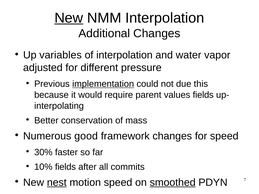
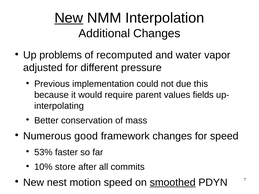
variables: variables -> problems
of interpolation: interpolation -> recomputed
implementation underline: present -> none
30%: 30% -> 53%
10% fields: fields -> store
nest underline: present -> none
